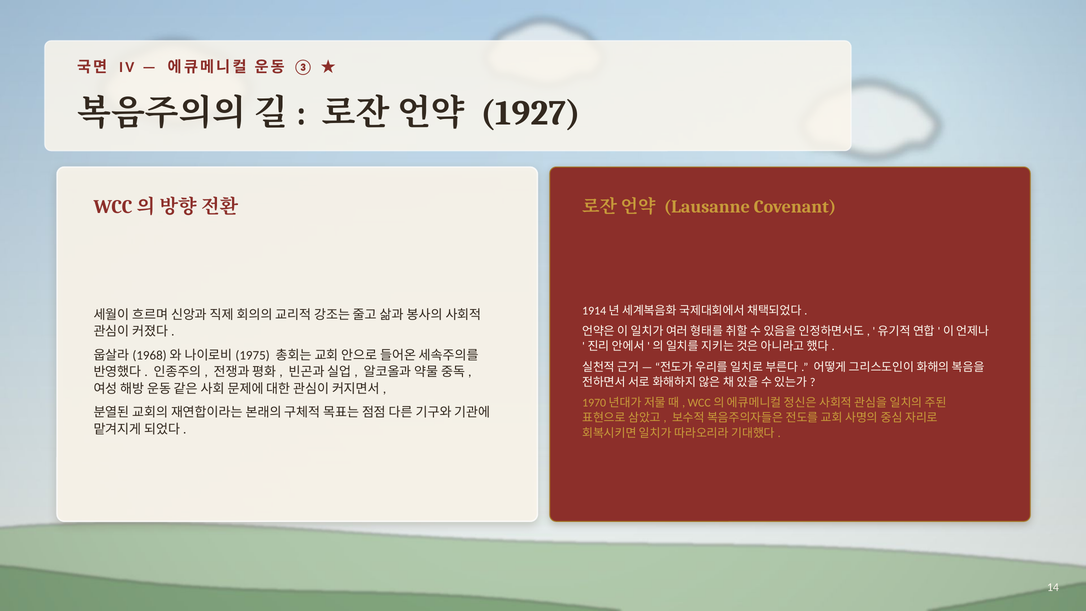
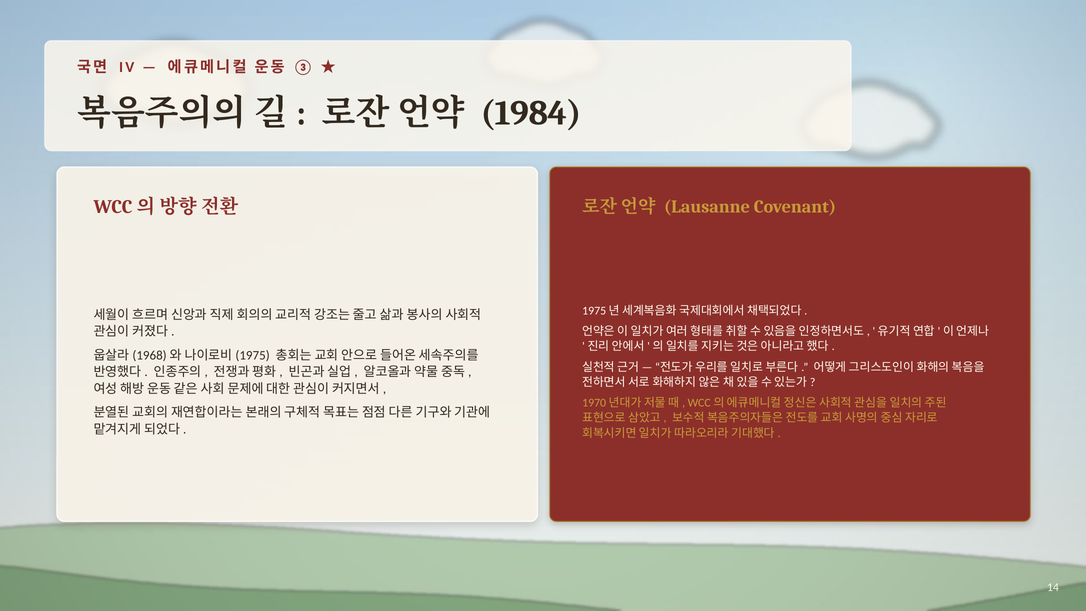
1927: 1927 -> 1984
1914: 1914 -> 1975
